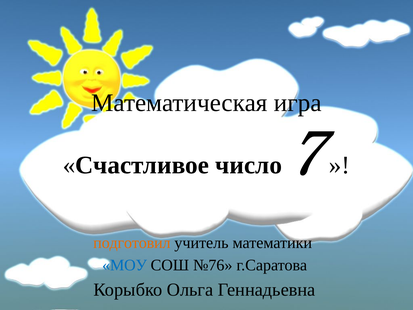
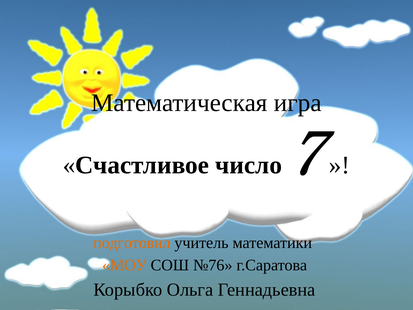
МОУ colour: blue -> orange
